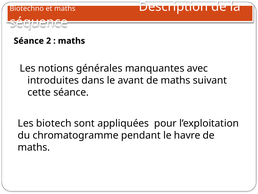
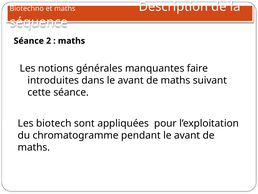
avec: avec -> faire
pendant le havre: havre -> avant
